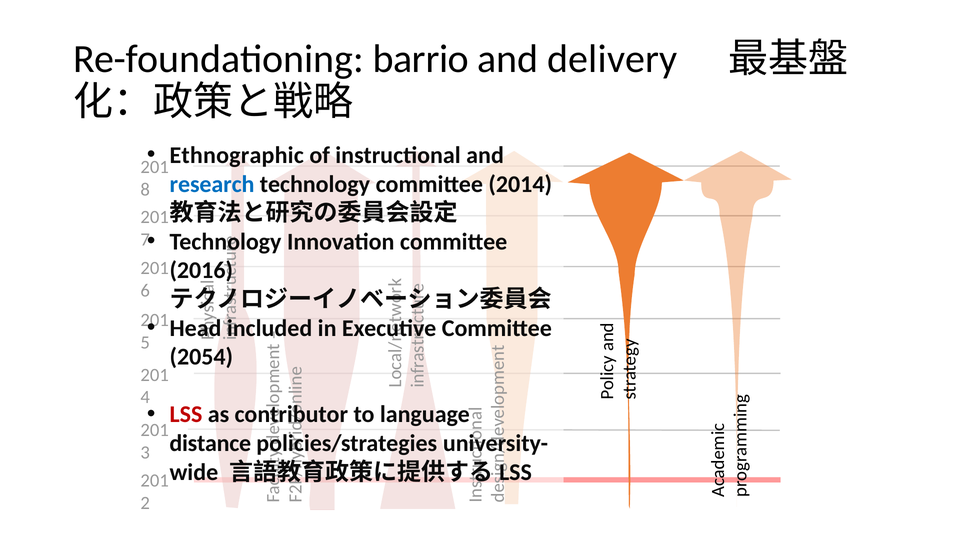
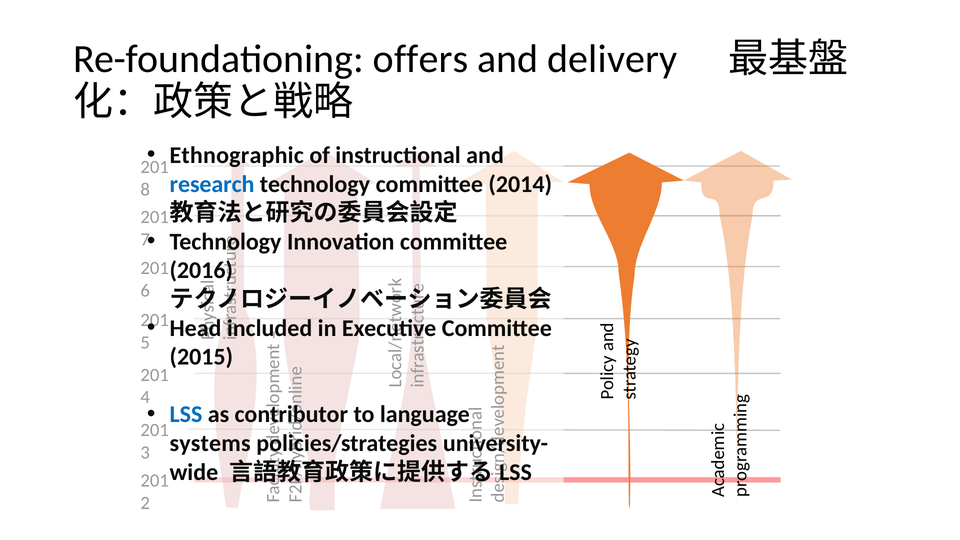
barrio: barrio -> offers
2054: 2054 -> 2015
LSS colour: red -> blue
distance: distance -> systems
